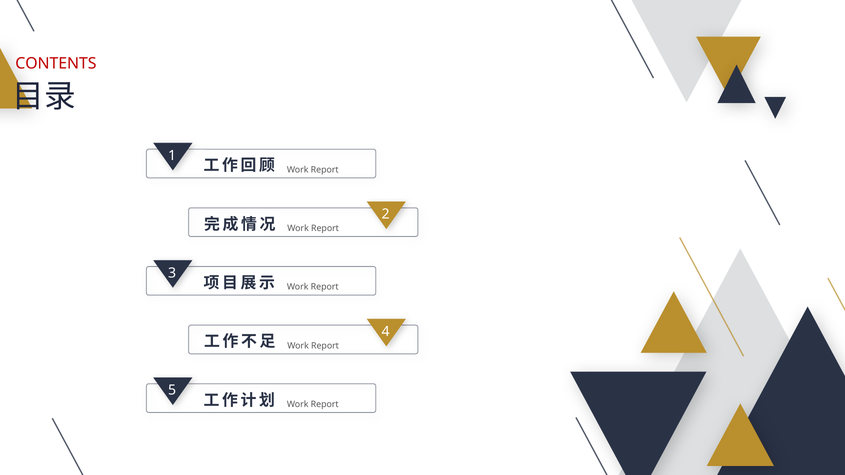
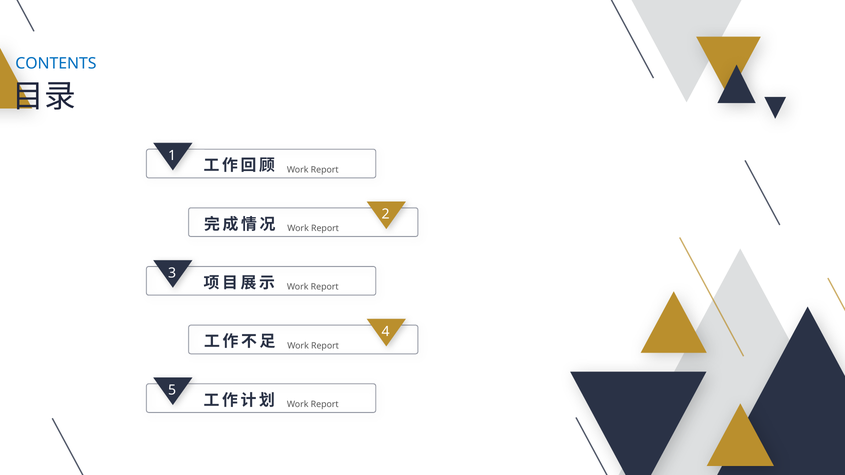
CONTENTS colour: red -> blue
